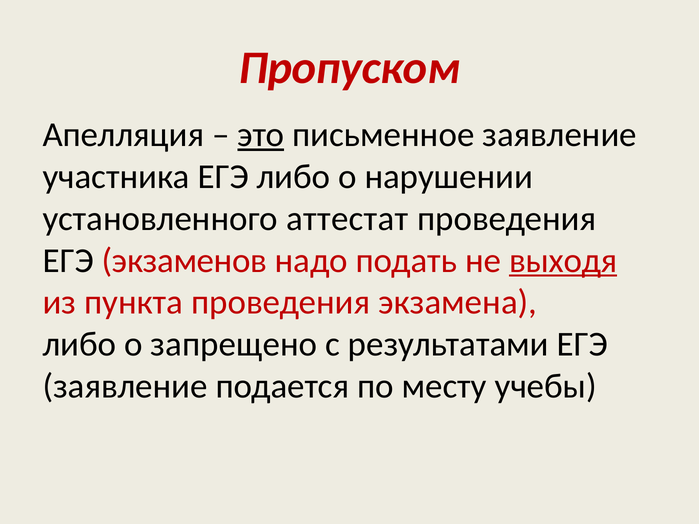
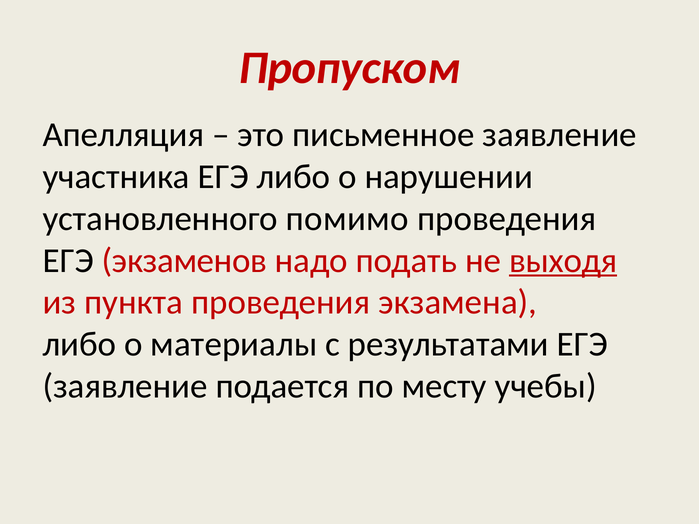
это underline: present -> none
аттестат: аттестат -> помимо
запрещено: запрещено -> материалы
